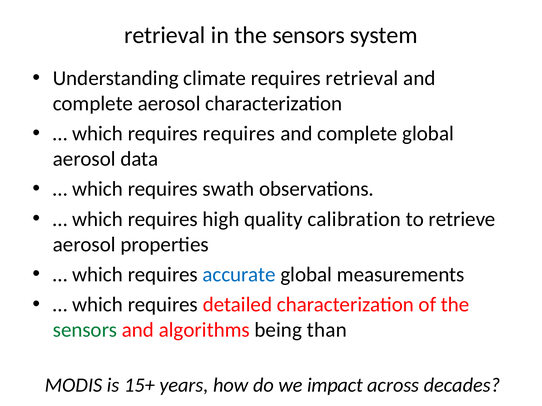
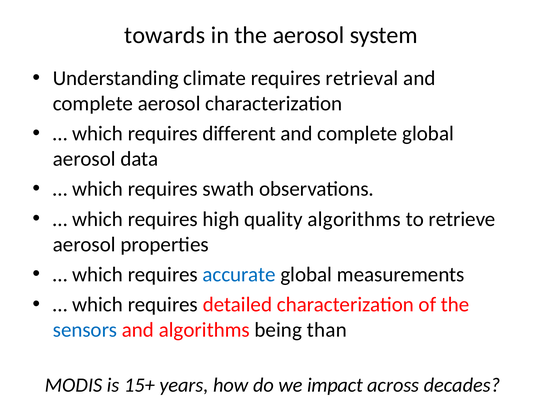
retrieval at (165, 35): retrieval -> towards
in the sensors: sensors -> aerosol
requires requires: requires -> different
quality calibration: calibration -> algorithms
sensors at (85, 330) colour: green -> blue
